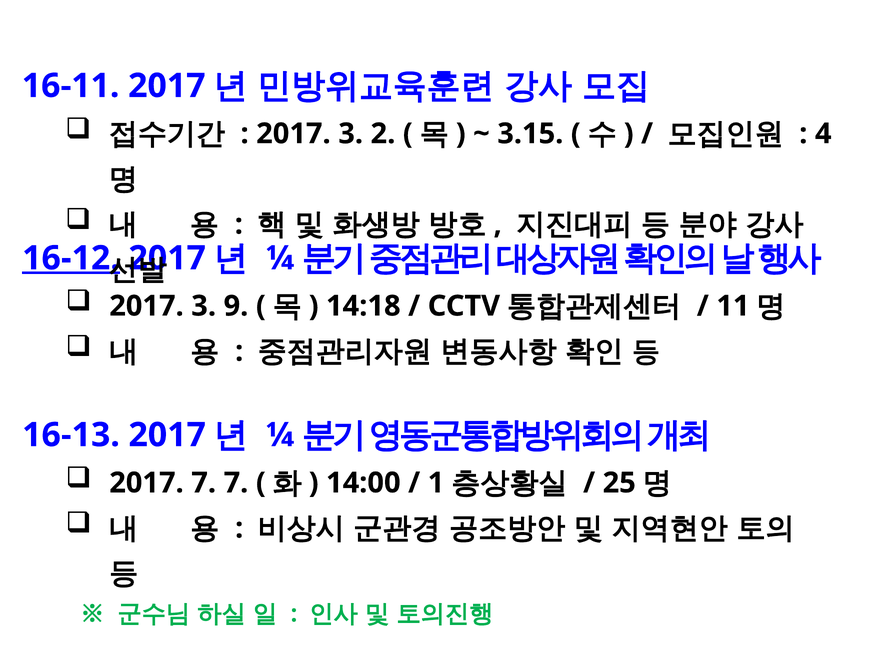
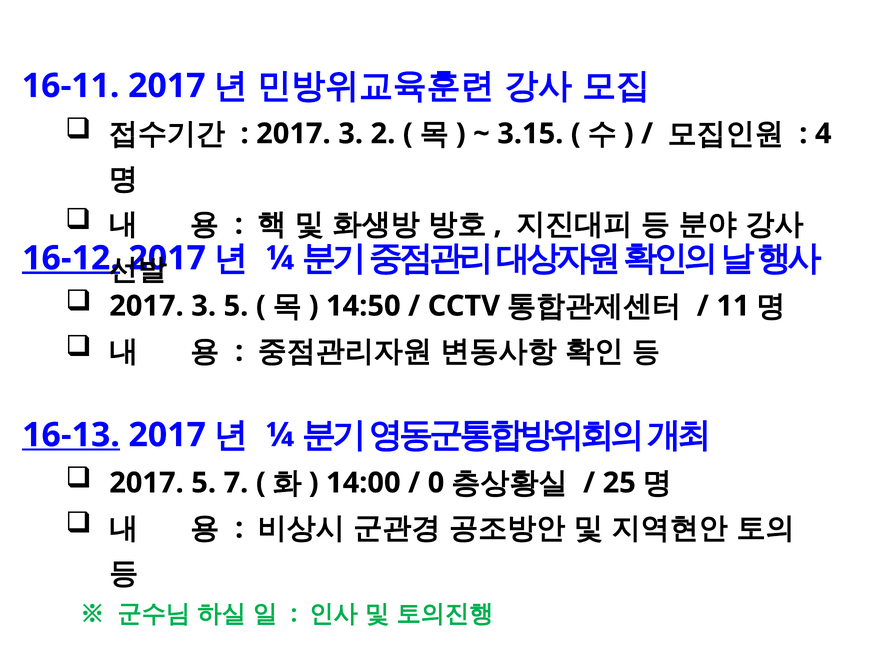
3 9: 9 -> 5
14:18: 14:18 -> 14:50
16-13 underline: none -> present
2017 7: 7 -> 5
1: 1 -> 0
